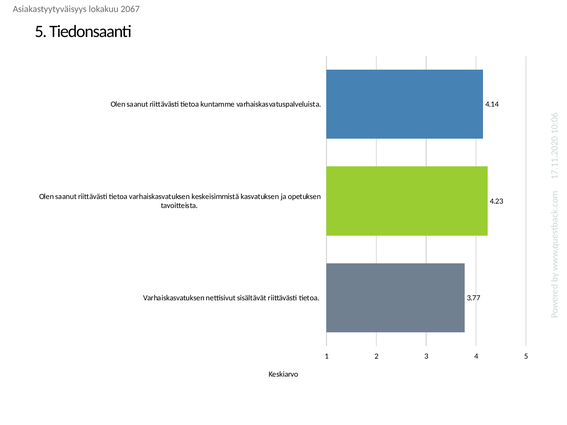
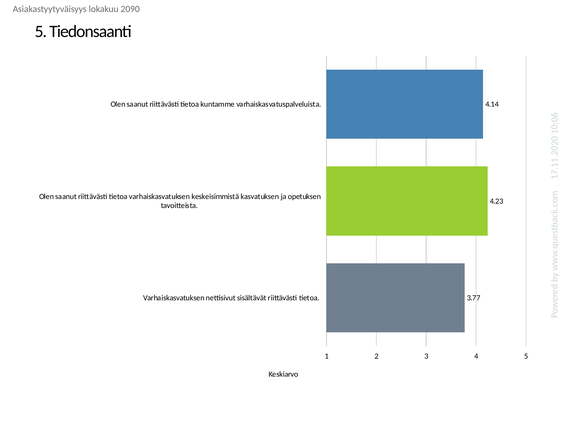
2067: 2067 -> 2090
